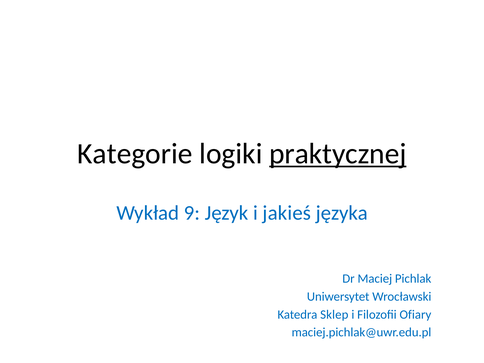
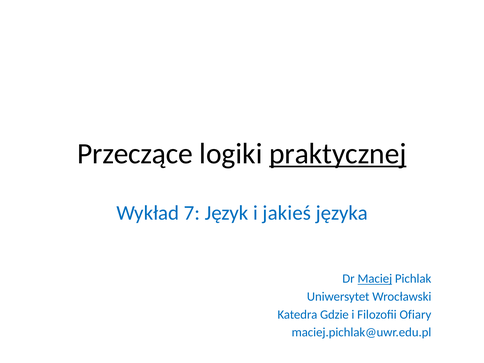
Kategorie: Kategorie -> Przeczące
9: 9 -> 7
Maciej underline: none -> present
Sklep: Sklep -> Gdzie
